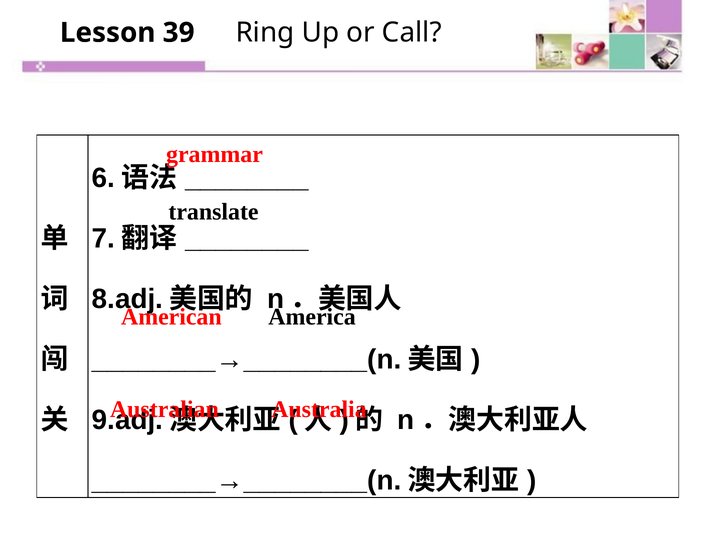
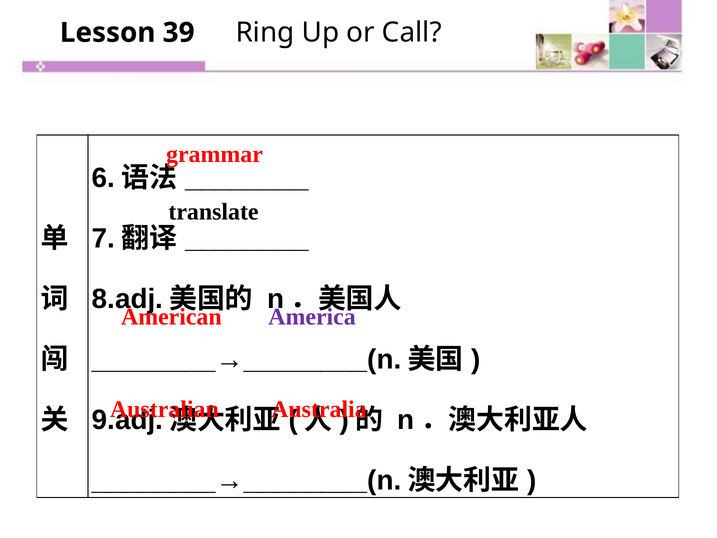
America colour: black -> purple
